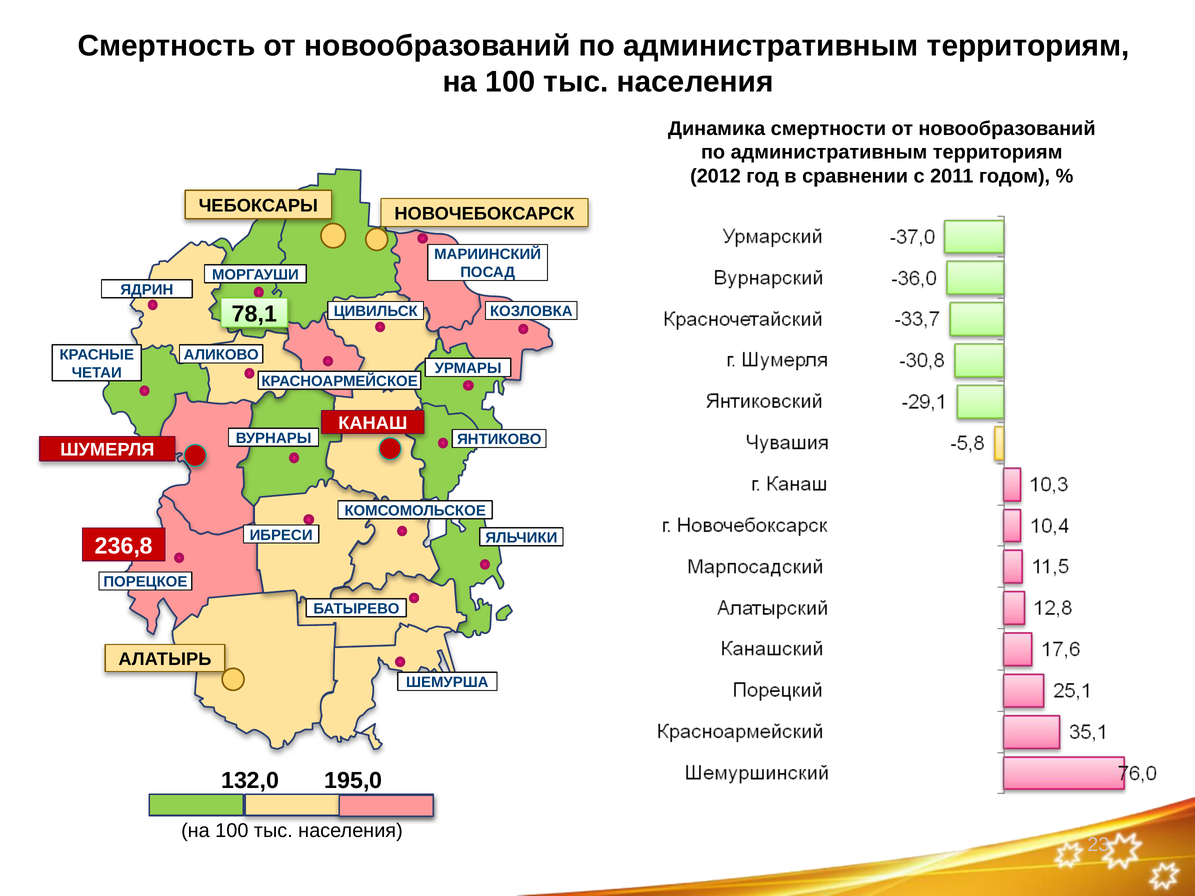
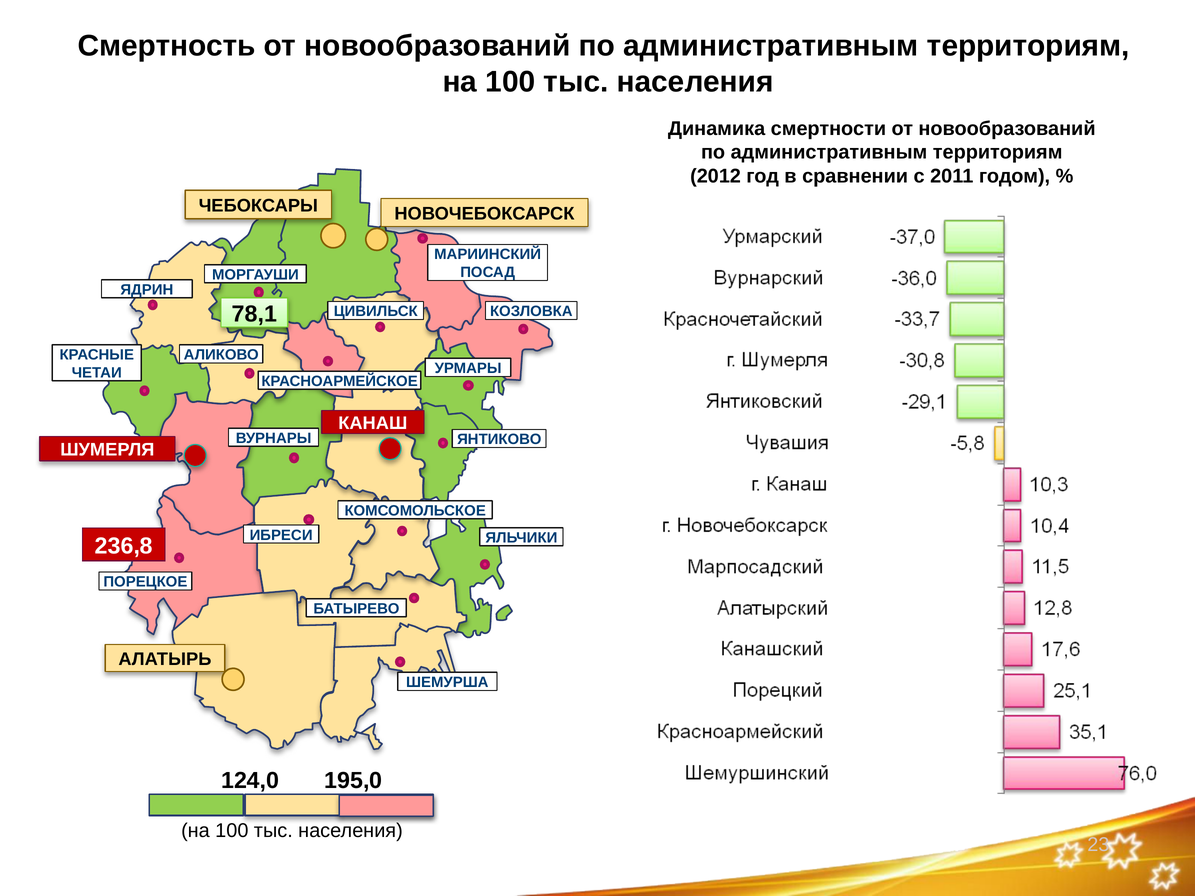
132,0: 132,0 -> 124,0
